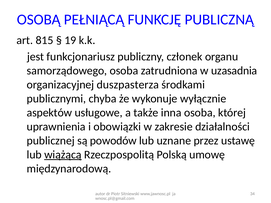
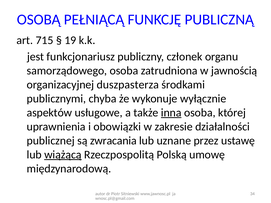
815: 815 -> 715
uzasadnia: uzasadnia -> jawnością
inna underline: none -> present
powodów: powodów -> zwracania
